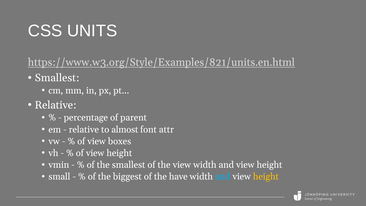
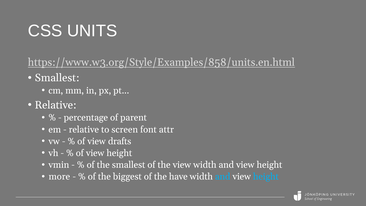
https://www.w3.org/Style/Examples/821/units.en.html: https://www.w3.org/Style/Examples/821/units.en.html -> https://www.w3.org/Style/Examples/858/units.en.html
almost: almost -> screen
boxes: boxes -> drafts
small: small -> more
height at (266, 177) colour: yellow -> light blue
